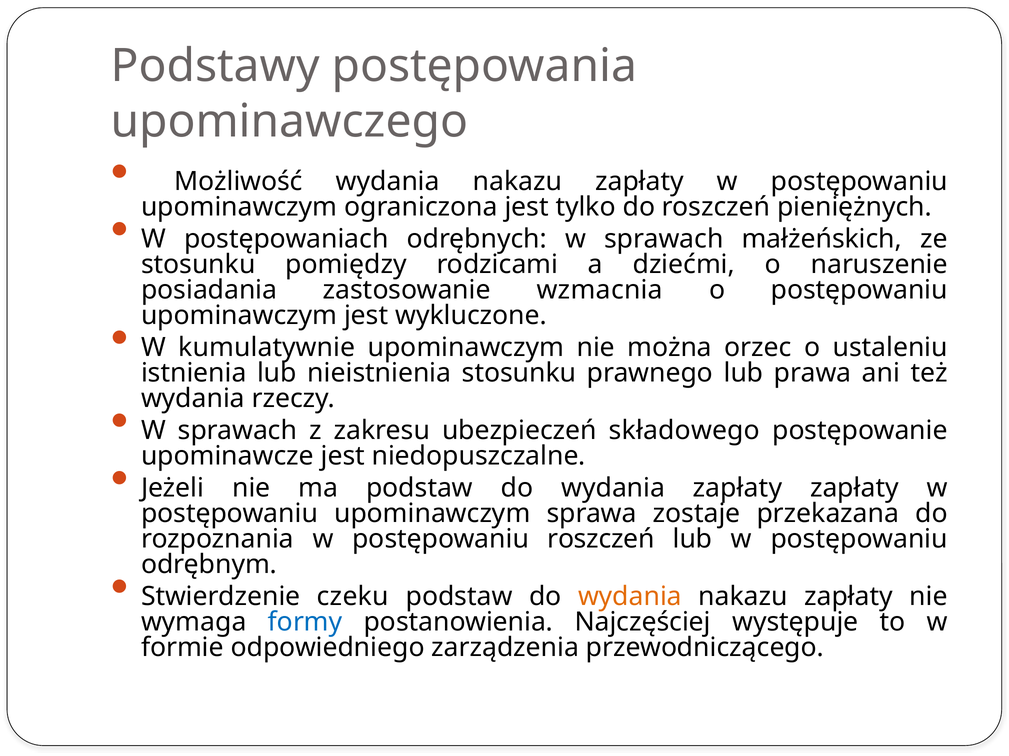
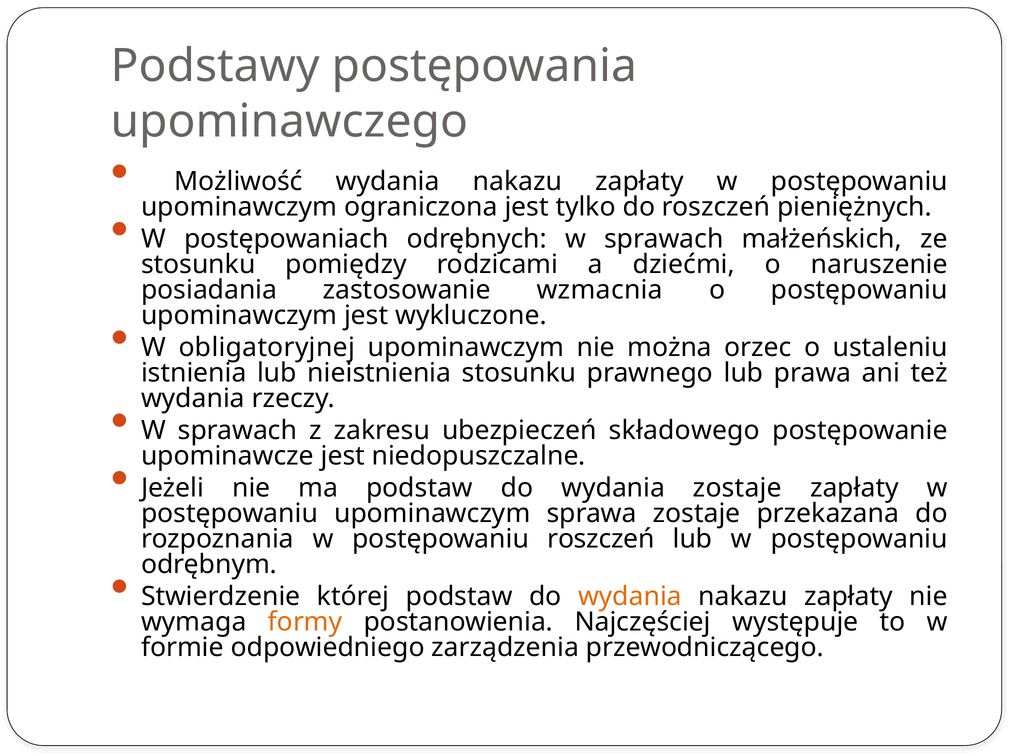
kumulatywnie: kumulatywnie -> obligatoryjnej
wydania zapłaty: zapłaty -> zostaje
czeku: czeku -> której
formy colour: blue -> orange
